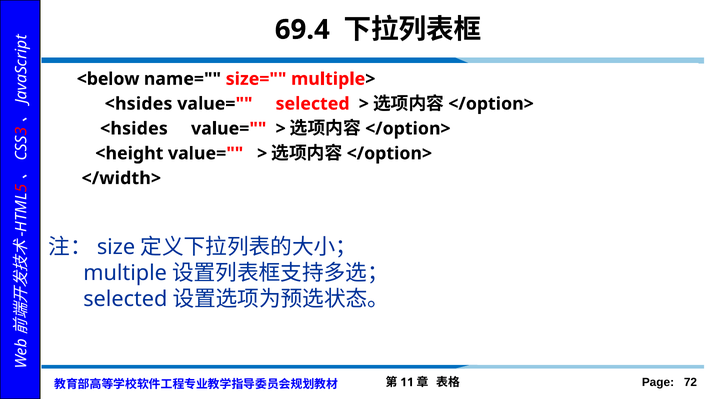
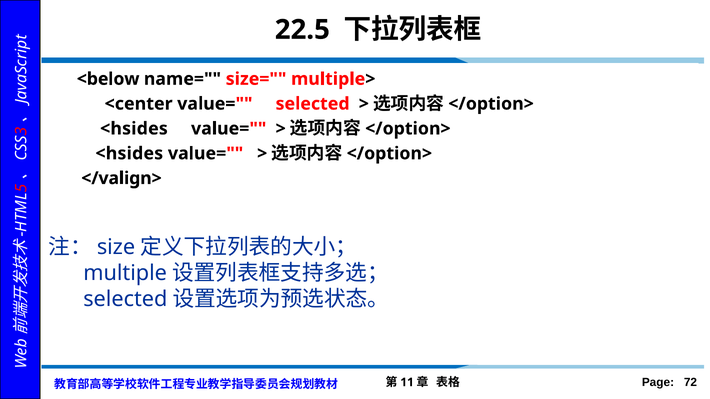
69.4: 69.4 -> 22.5
<hsides at (139, 104): <hsides -> <center
<height at (129, 154): <height -> <hsides
</width>: </width> -> </valign>
